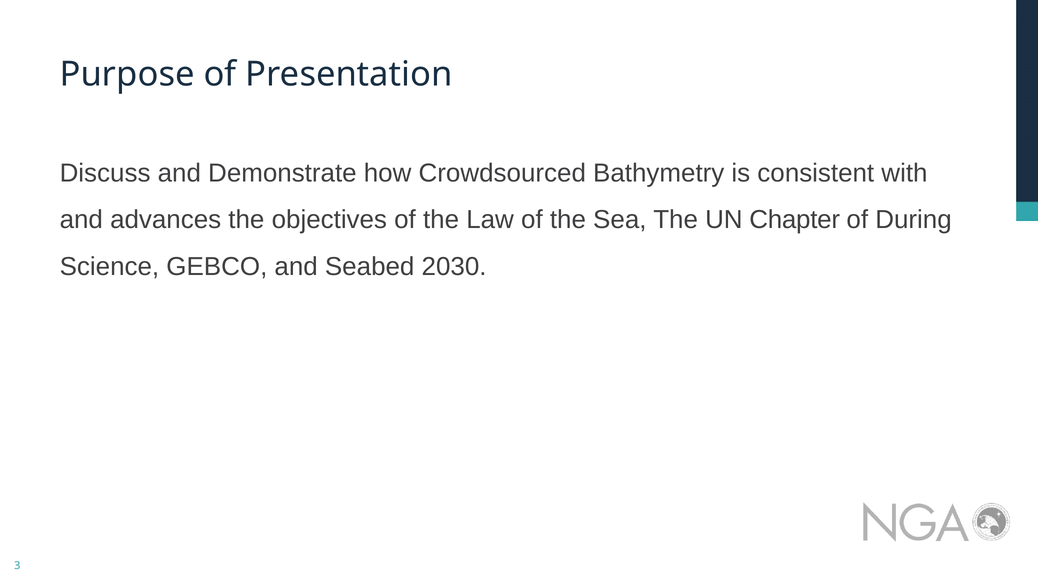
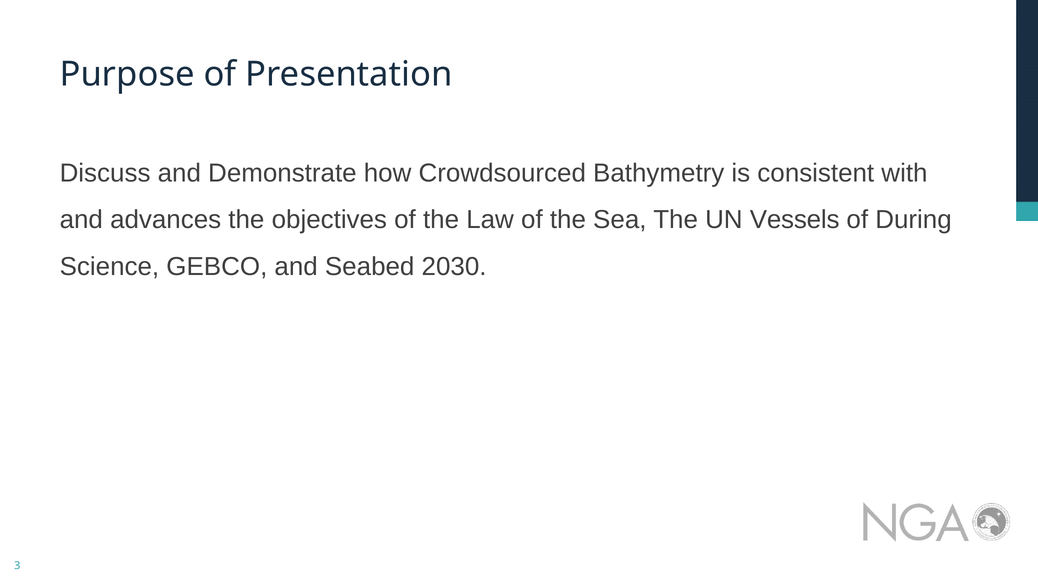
Chapter: Chapter -> Vessels
